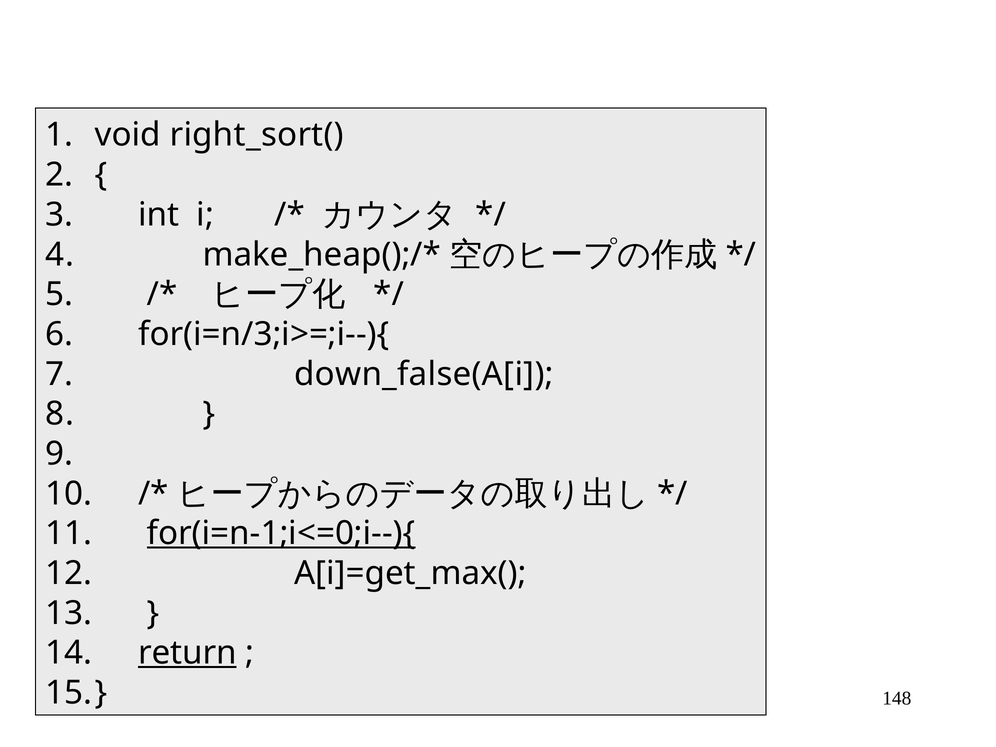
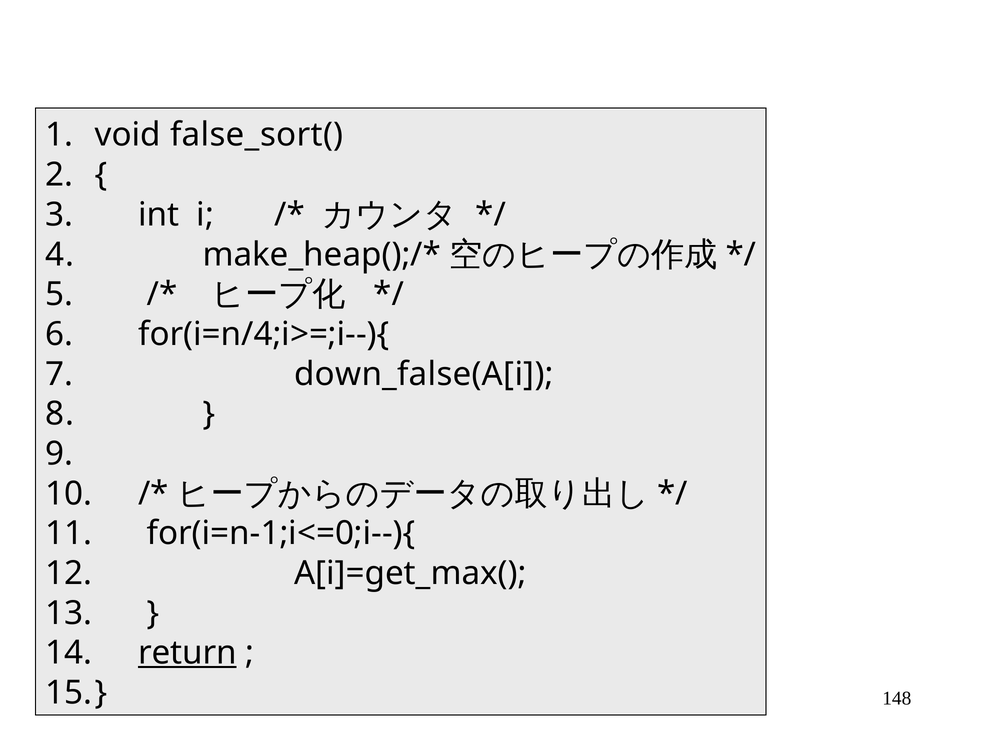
right_sort(: right_sort( -> false_sort(
for(i=n/3;i>=;i--){: for(i=n/3;i>=;i--){ -> for(i=n/4;i>=;i--){
for(i=n-1;i<=0;i--){ underline: present -> none
